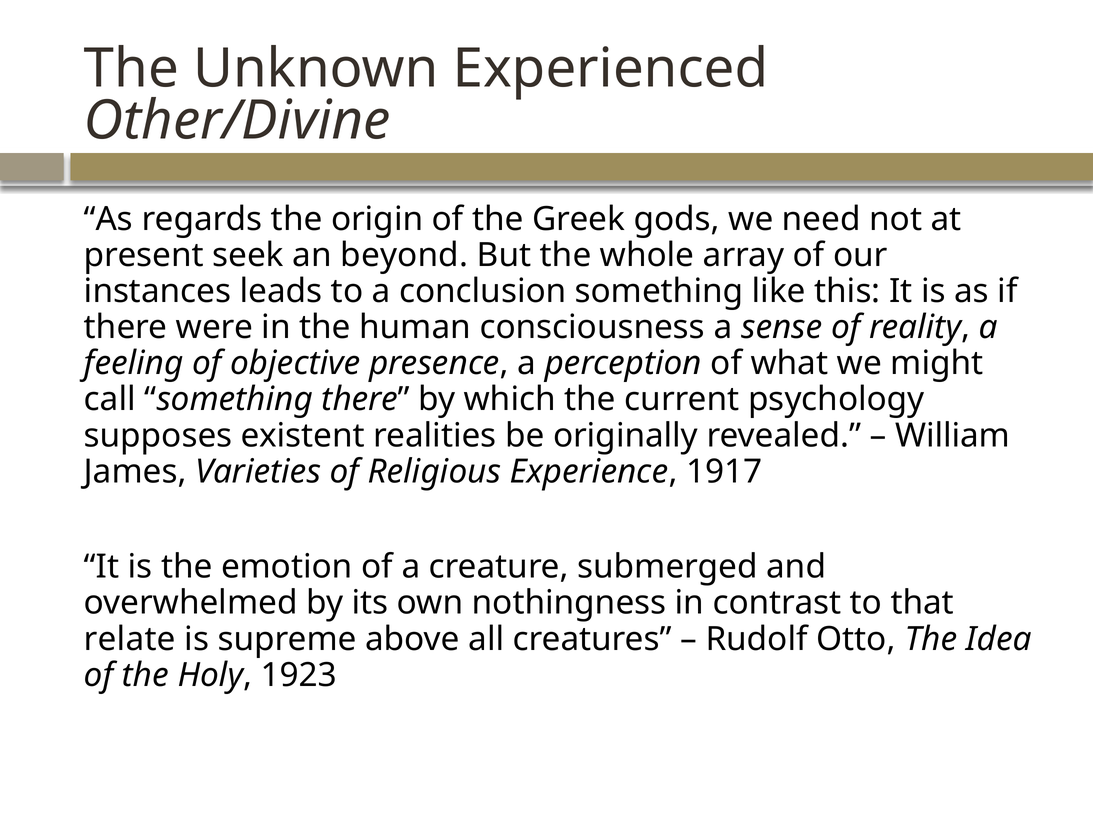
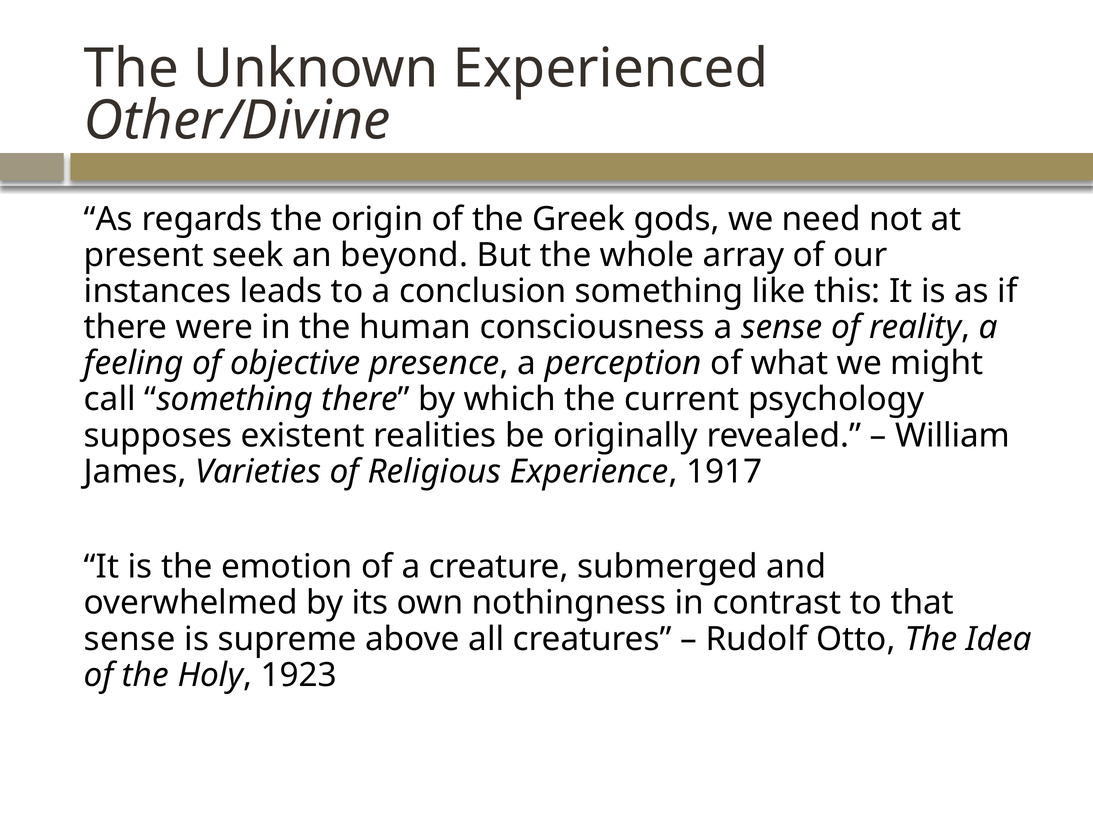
relate at (130, 639): relate -> sense
